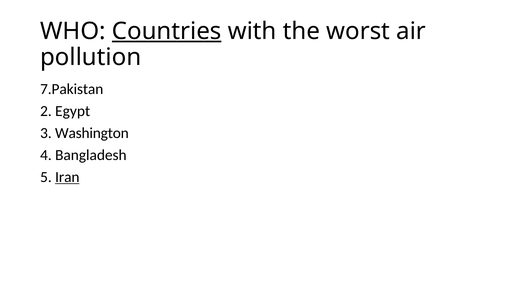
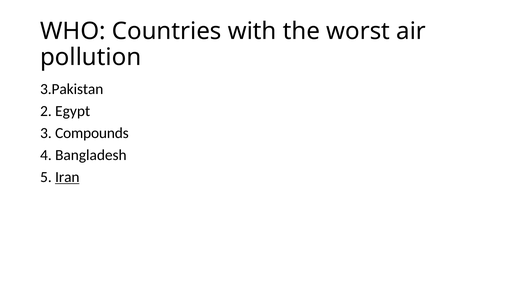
Countries underline: present -> none
7.Pakistan: 7.Pakistan -> 3.Pakistan
Washington: Washington -> Compounds
